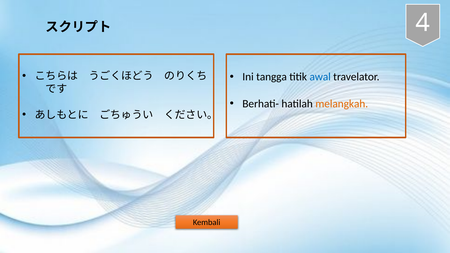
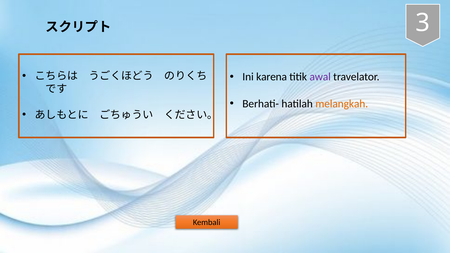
4: 4 -> 3
tangga: tangga -> karena
awal colour: blue -> purple
